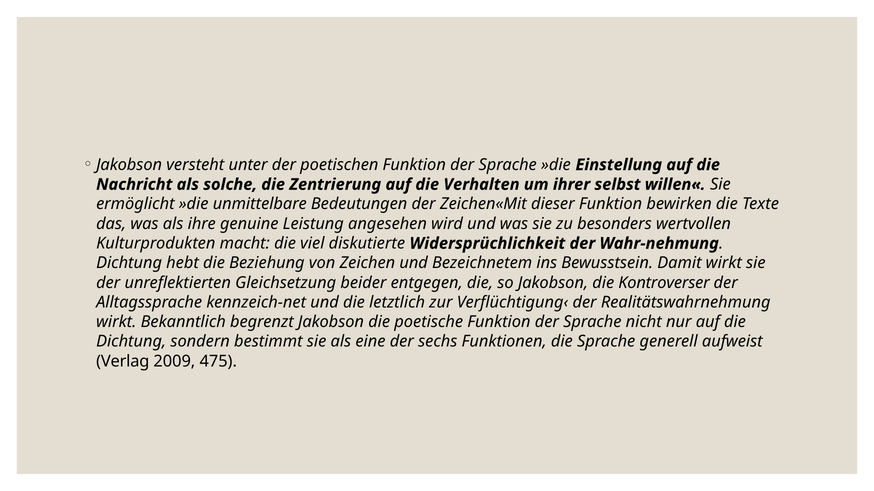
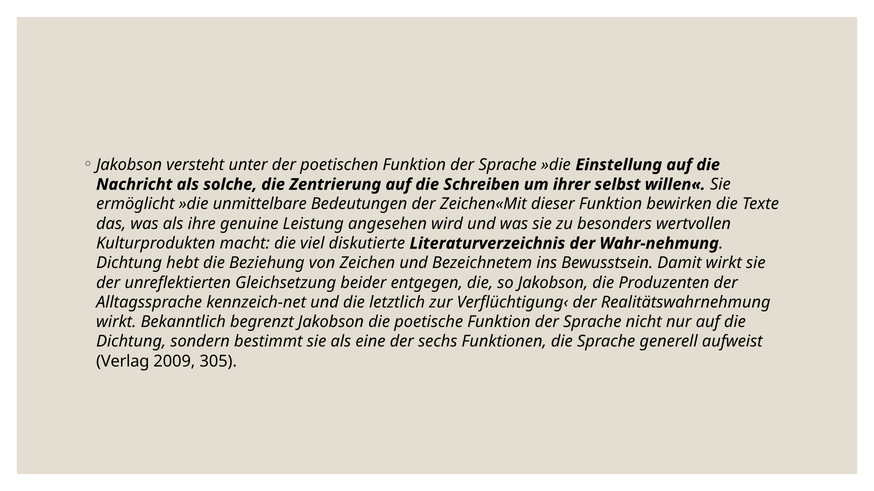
Verhalten: Verhalten -> Schreiben
Widersprüchlichkeit: Widersprüchlichkeit -> Literaturverzeichnis
Kontroverser: Kontroverser -> Produzenten
475: 475 -> 305
